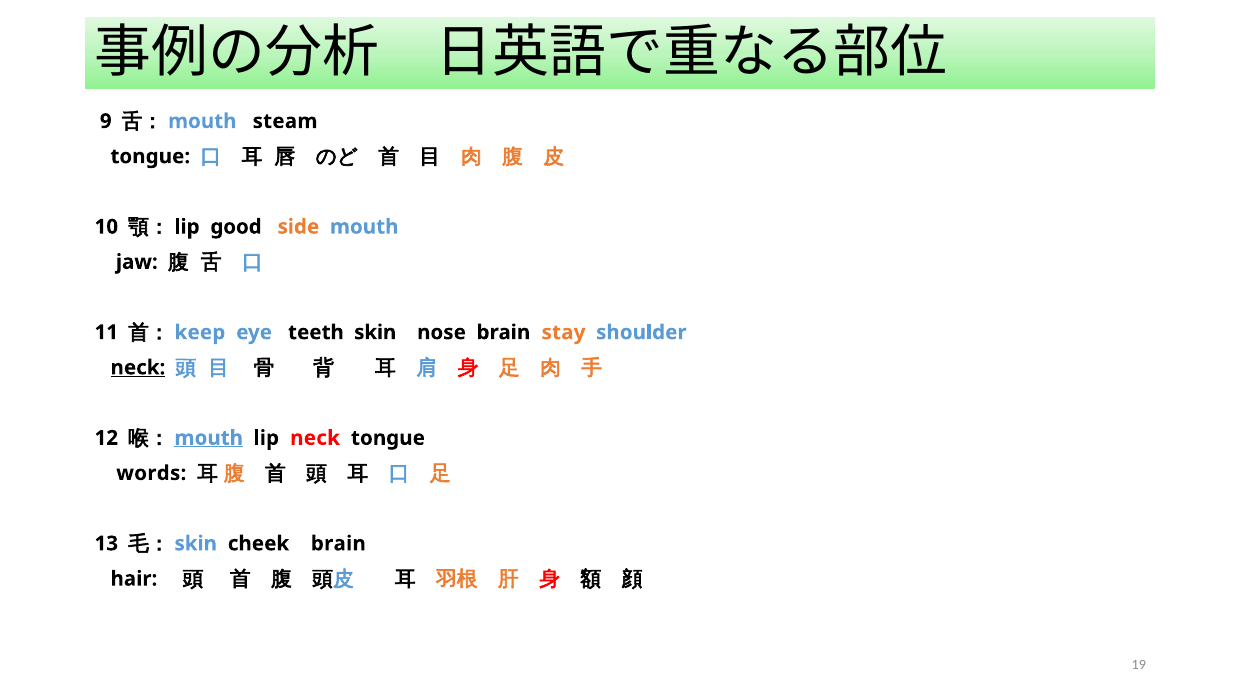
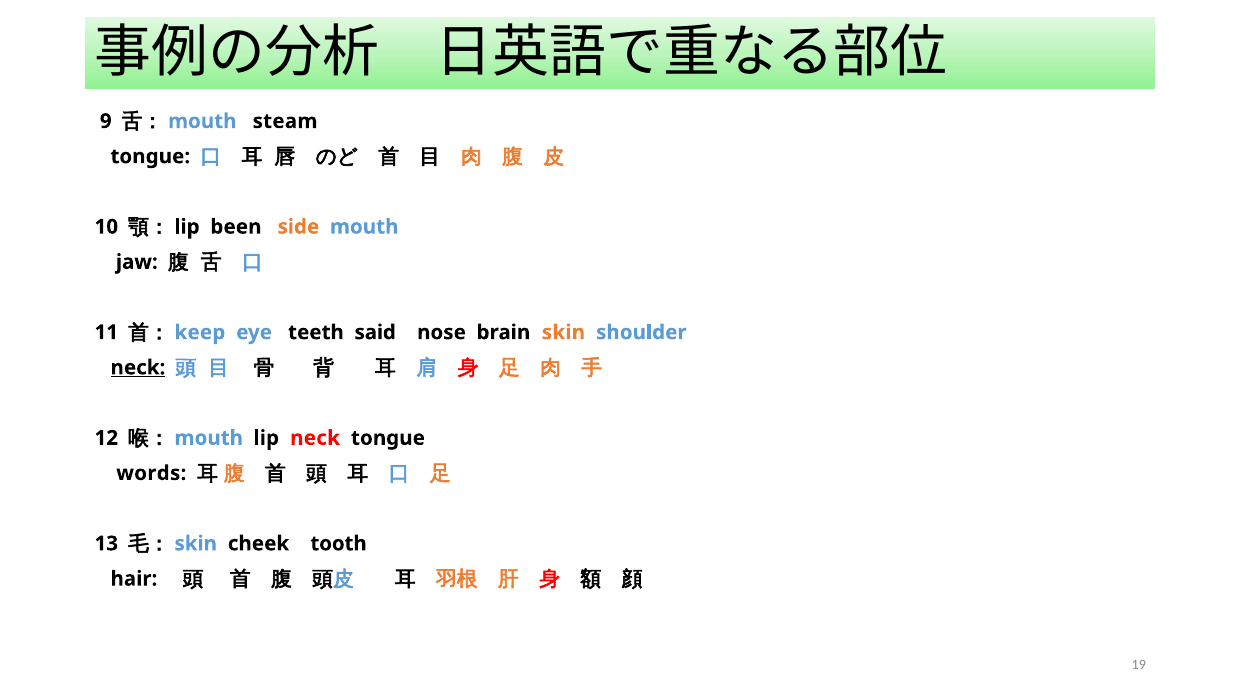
good: good -> been
teeth skin: skin -> said
brain stay: stay -> skin
mouth at (209, 438) underline: present -> none
cheek brain: brain -> tooth
